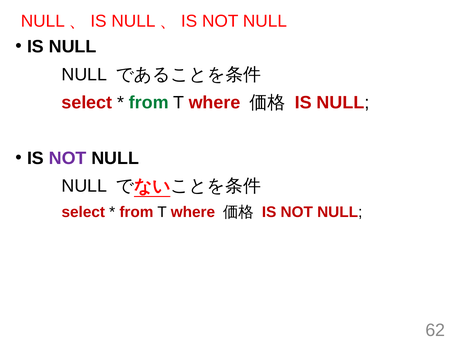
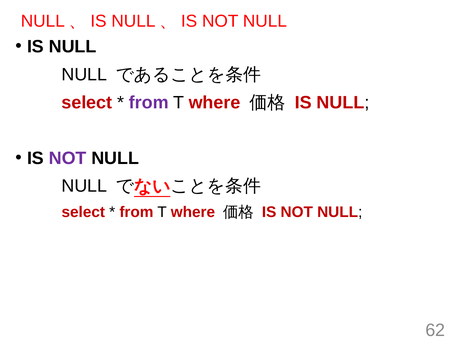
from at (149, 102) colour: green -> purple
